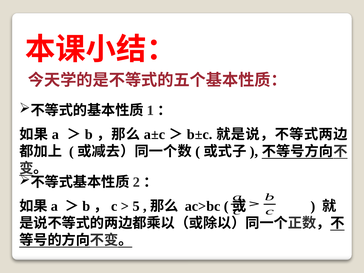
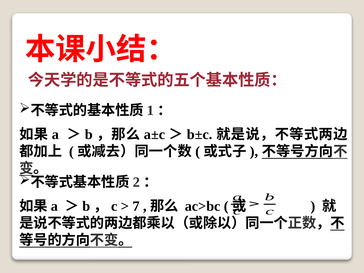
5: 5 -> 7
